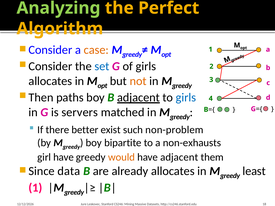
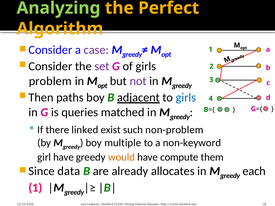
case colour: orange -> purple
set colour: blue -> purple
allocates at (50, 81): allocates -> problem
not colour: orange -> purple
servers: servers -> queries
better: better -> linked
bipartite: bipartite -> multiple
non-exhausts: non-exhausts -> non-keyword
have adjacent: adjacent -> compute
least: least -> each
